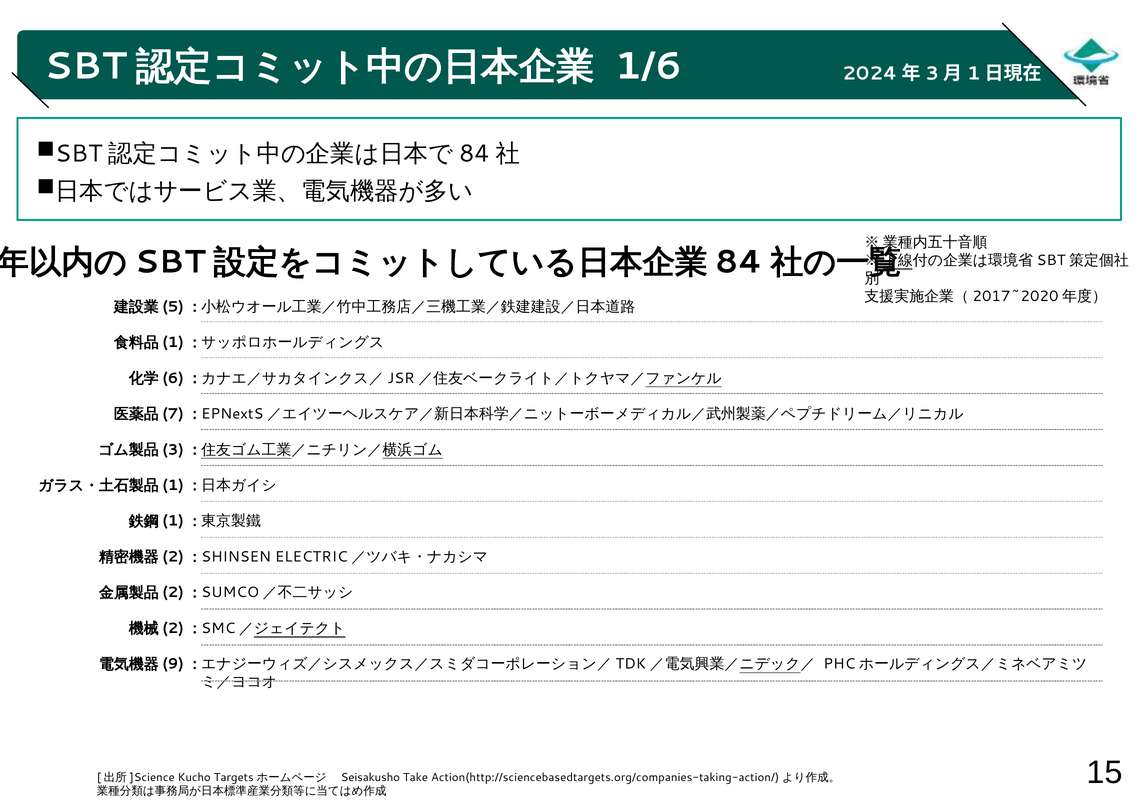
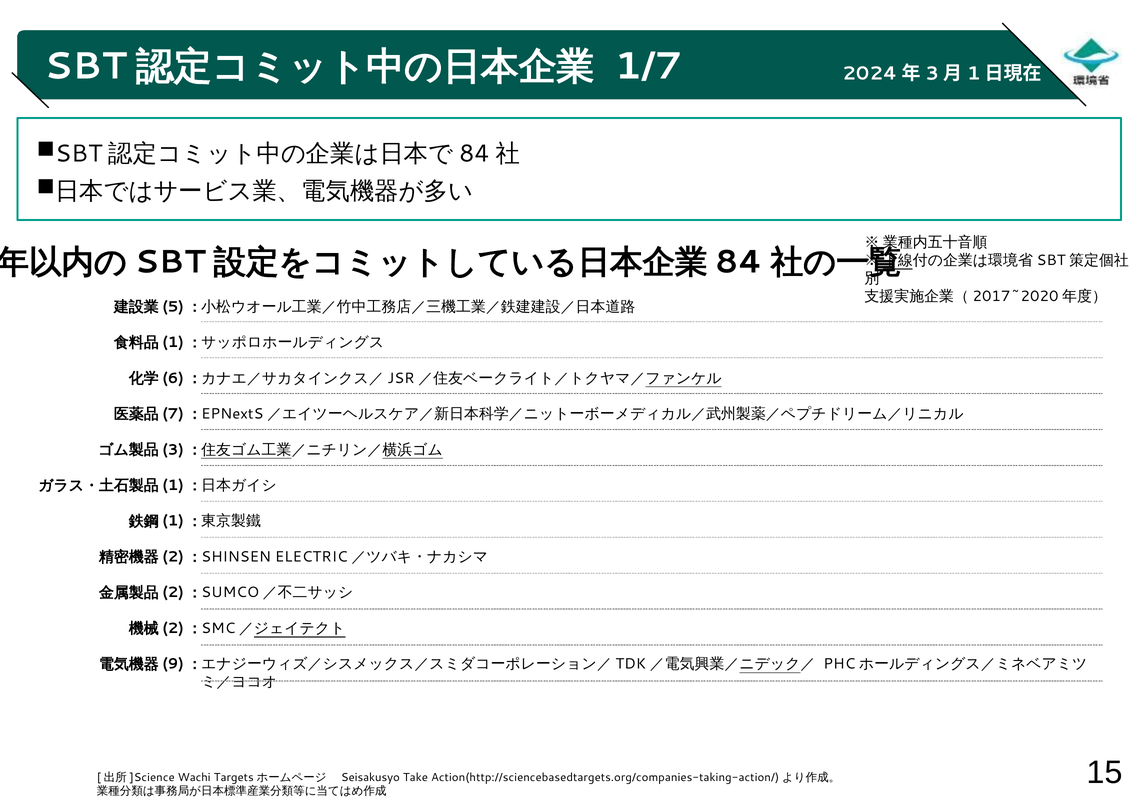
1/6: 1/6 -> 1/7
Kucho: Kucho -> Wachi
Seisakusho: Seisakusho -> Seisakusyo
